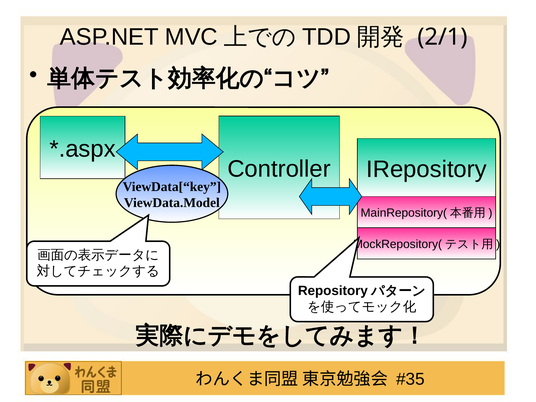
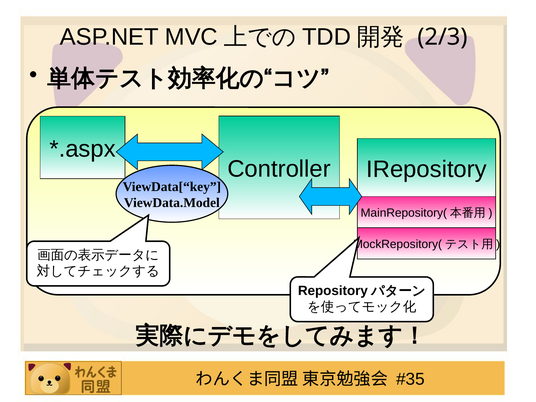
2/1: 2/1 -> 2/3
